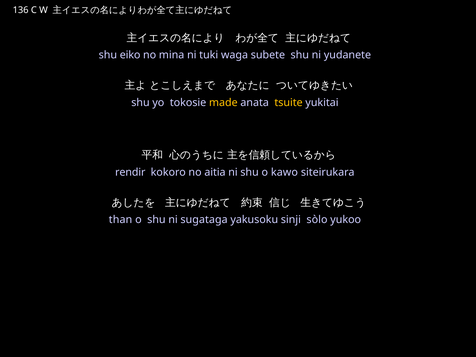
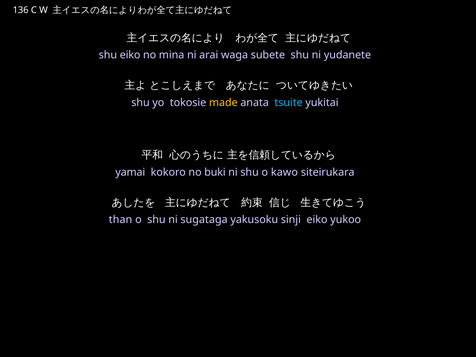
tuki: tuki -> arai
tsuite colour: yellow -> light blue
rendir: rendir -> yamai
aitia: aitia -> buki
sinji sòlo: sòlo -> eiko
